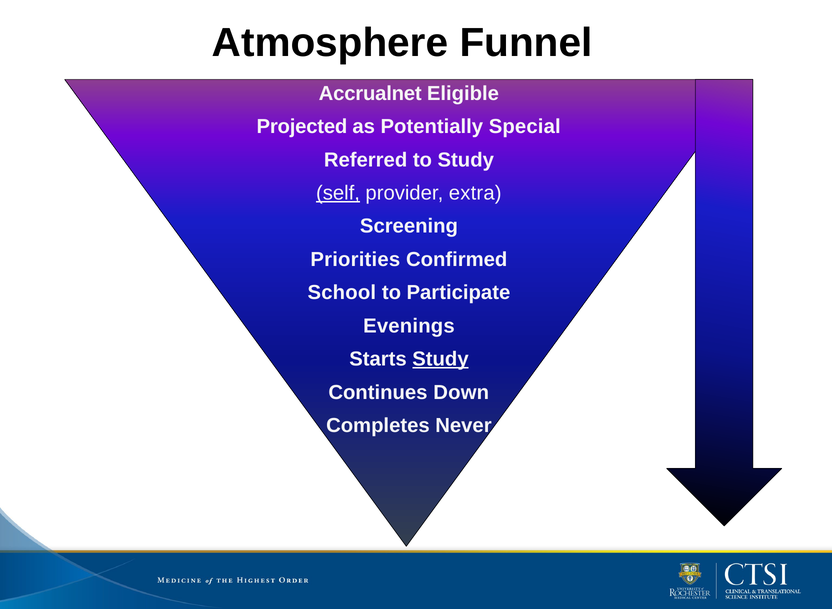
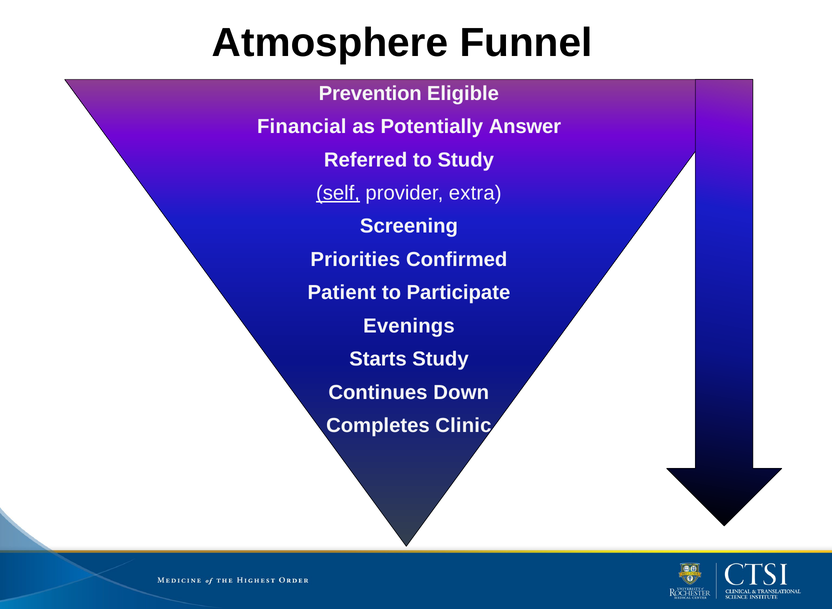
Accrualnet: Accrualnet -> Prevention
Projected: Projected -> Financial
Special: Special -> Answer
School: School -> Patient
Study at (440, 359) underline: present -> none
Never: Never -> Clinic
